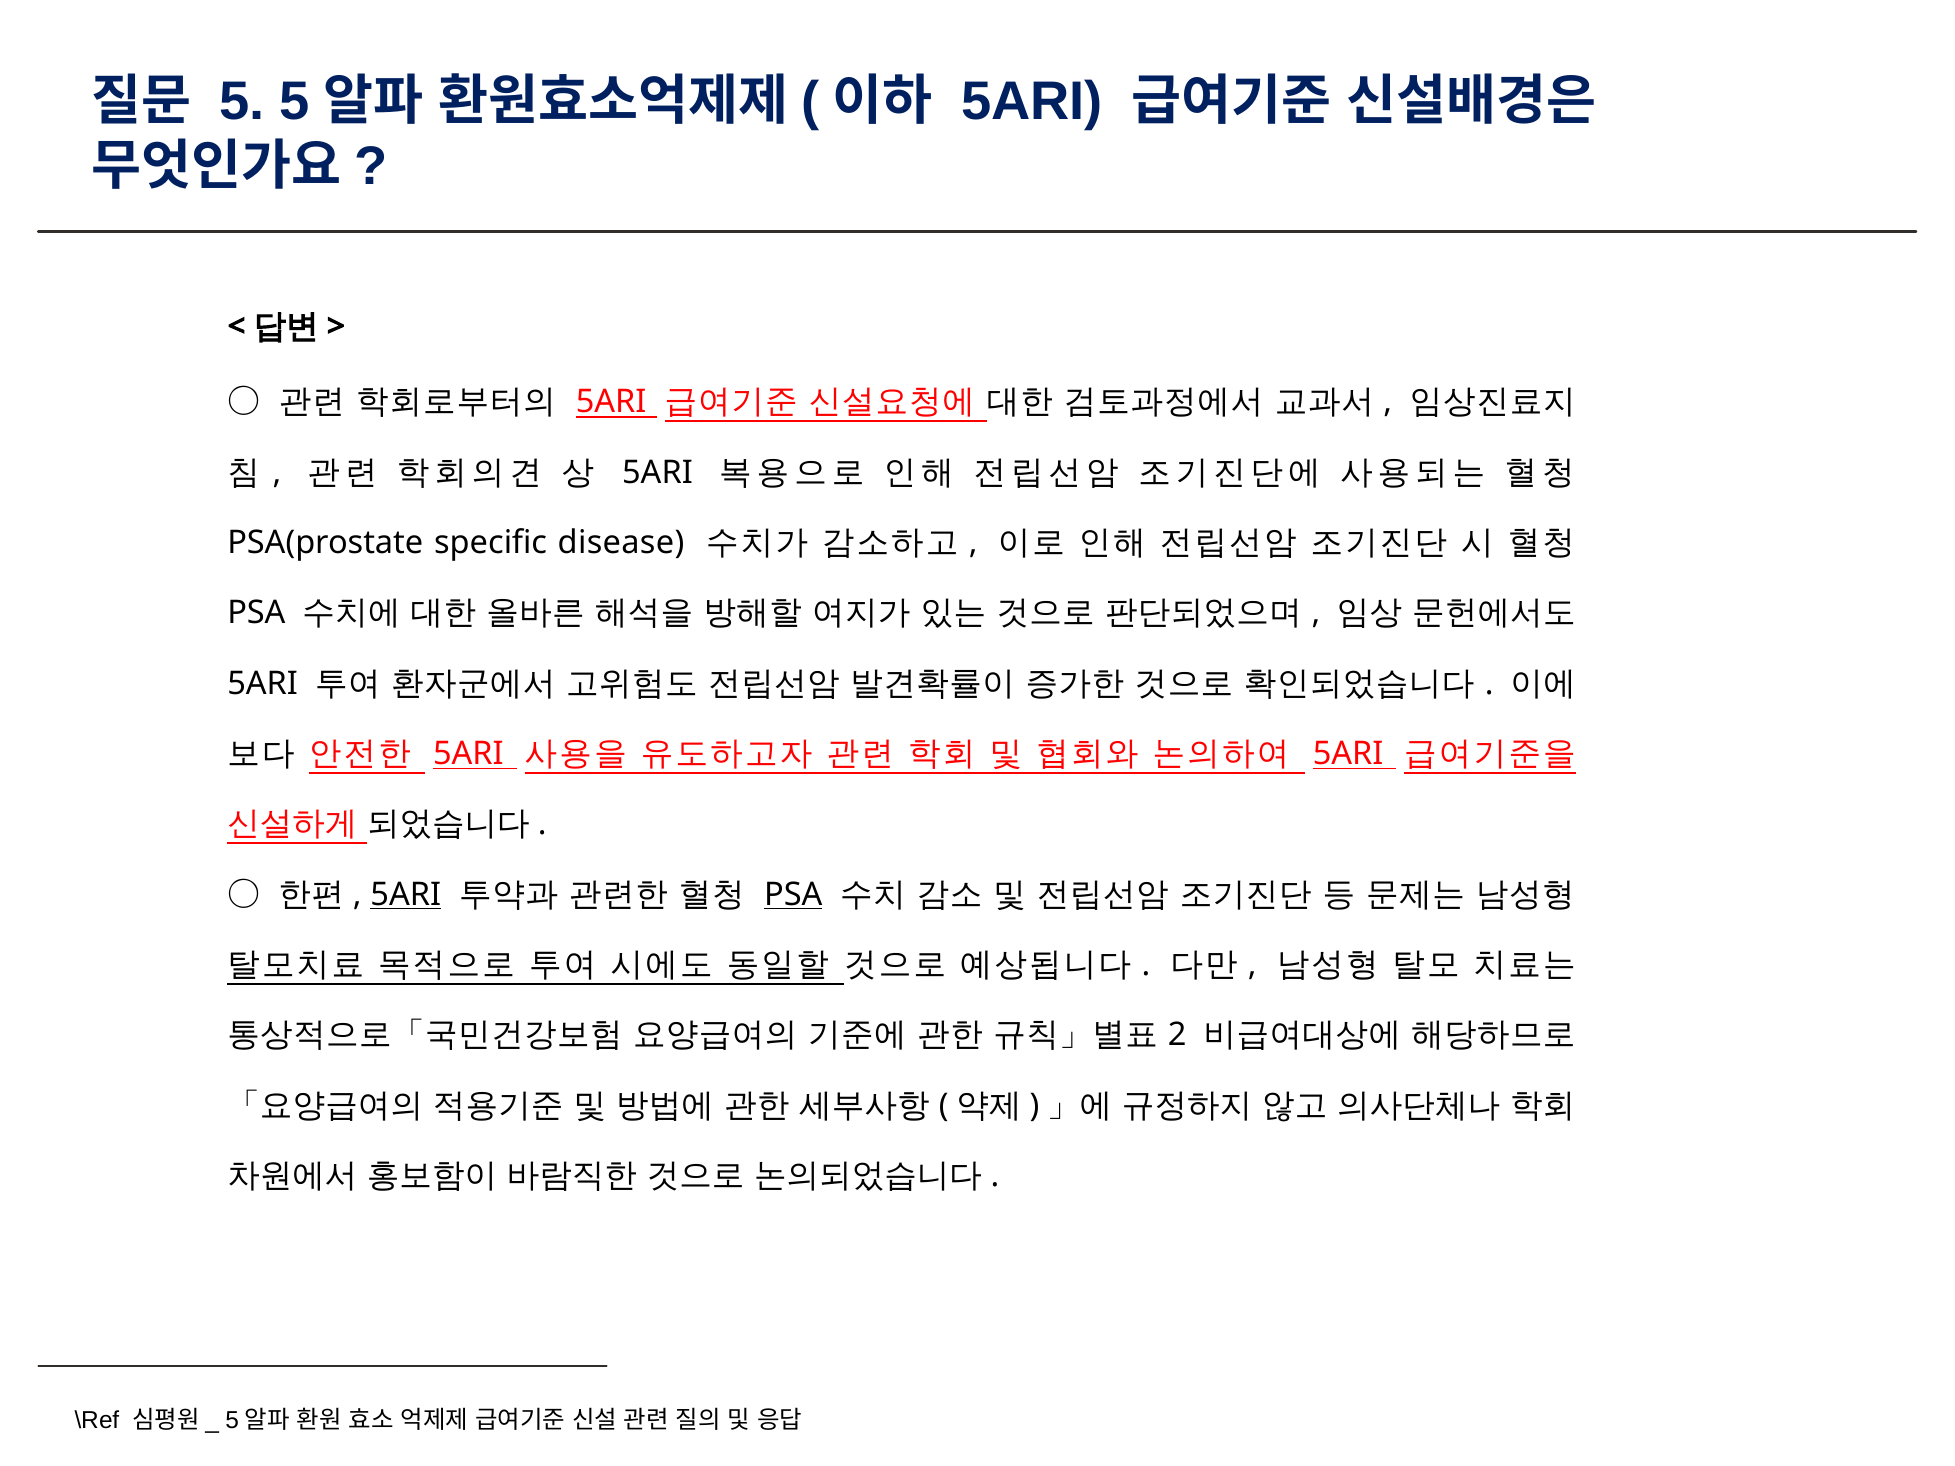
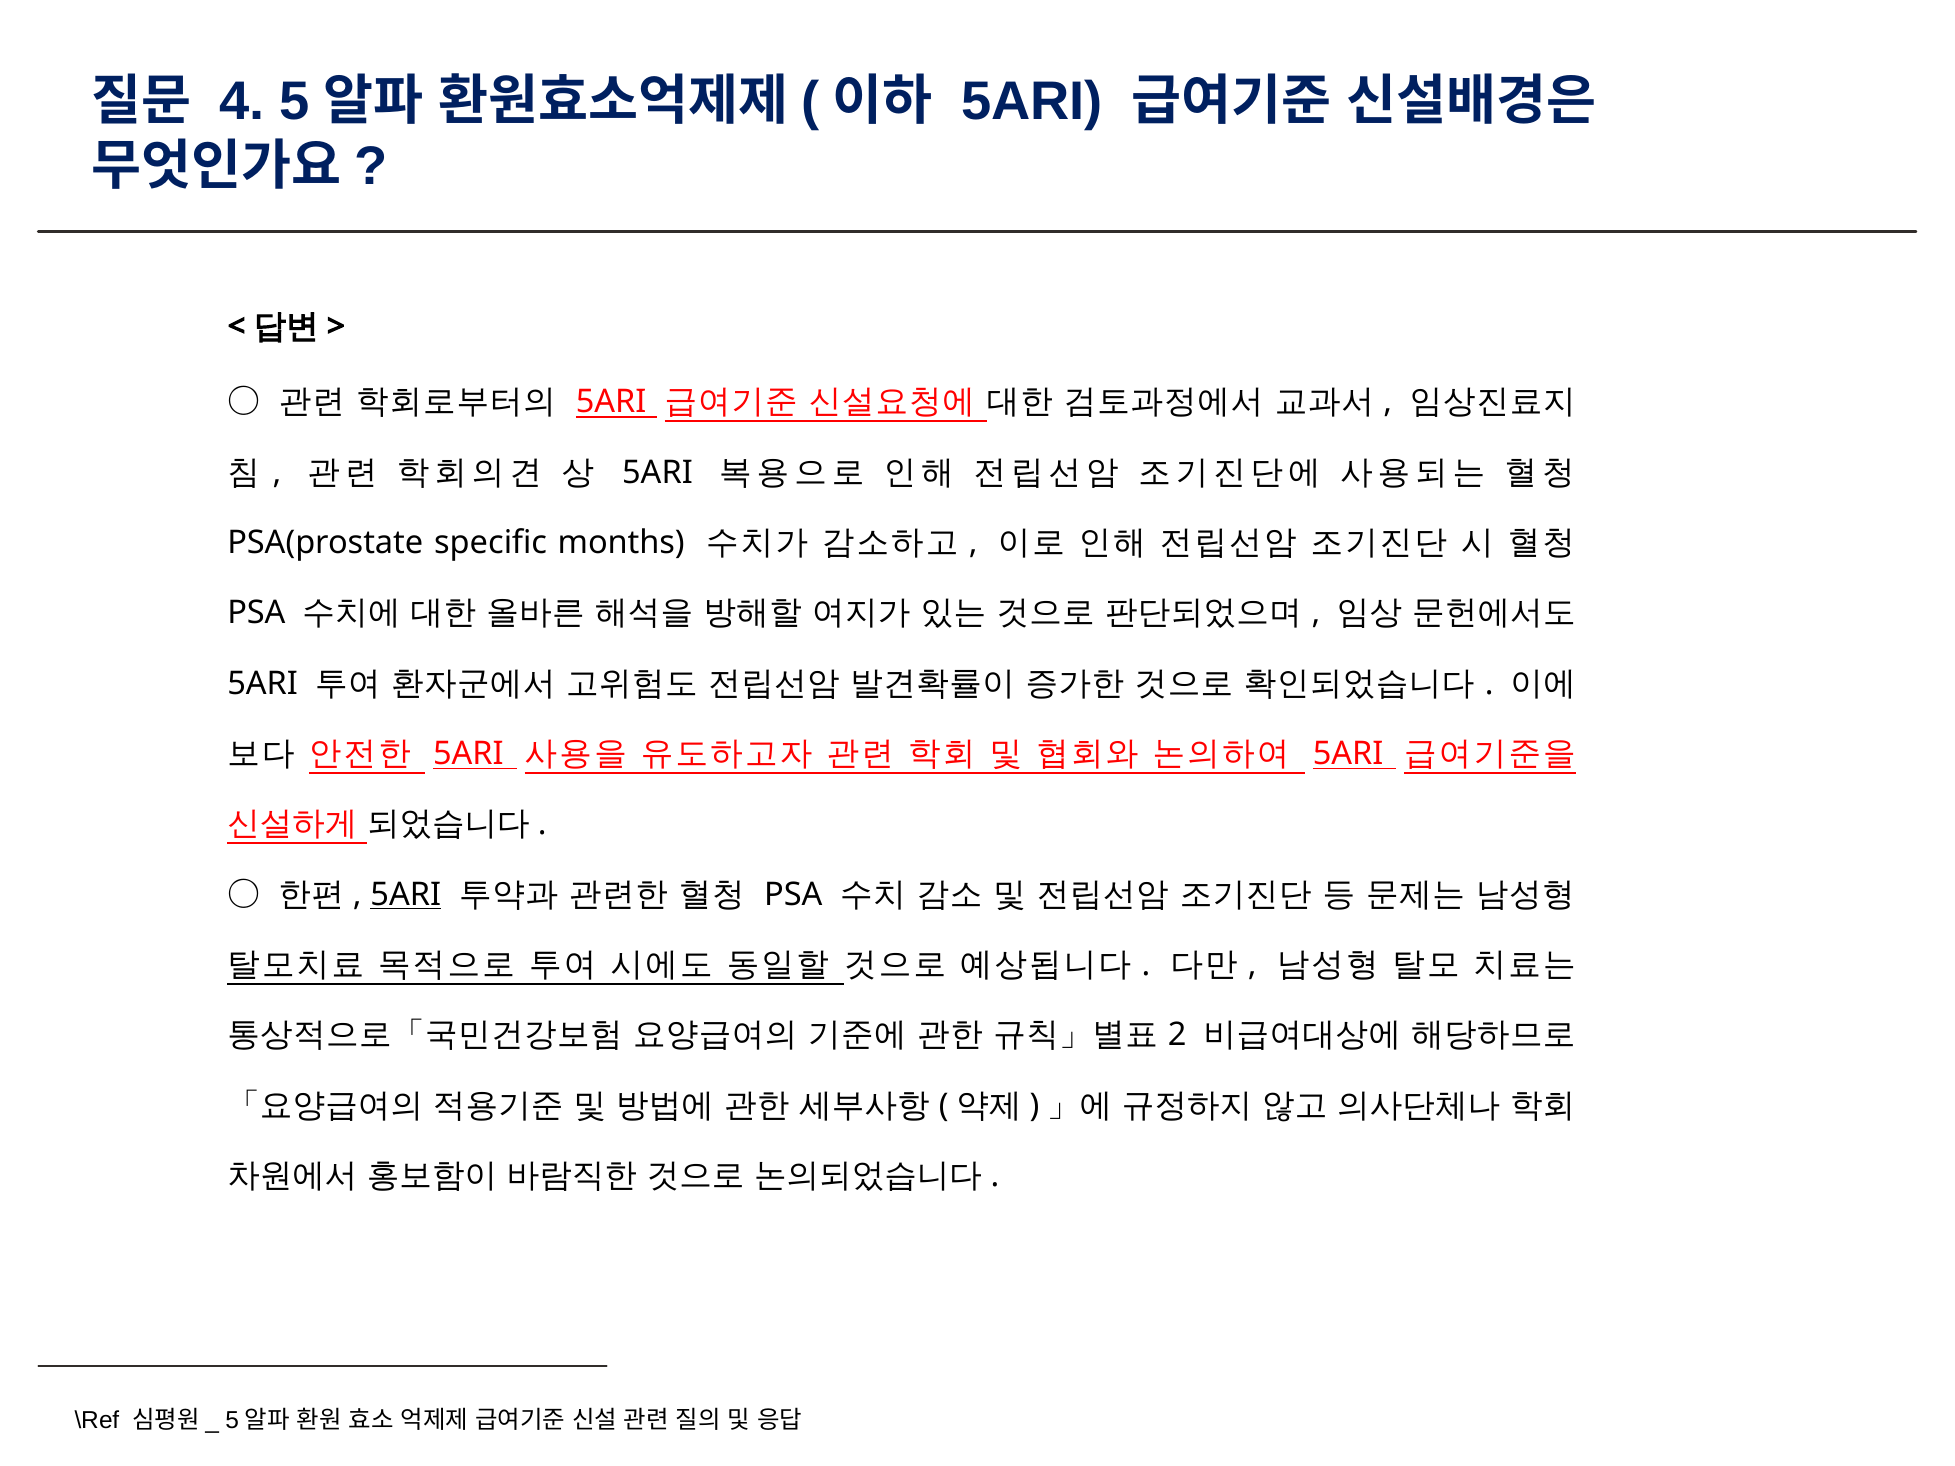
5: 5 -> 4
disease: disease -> months
PSA at (793, 895) underline: present -> none
